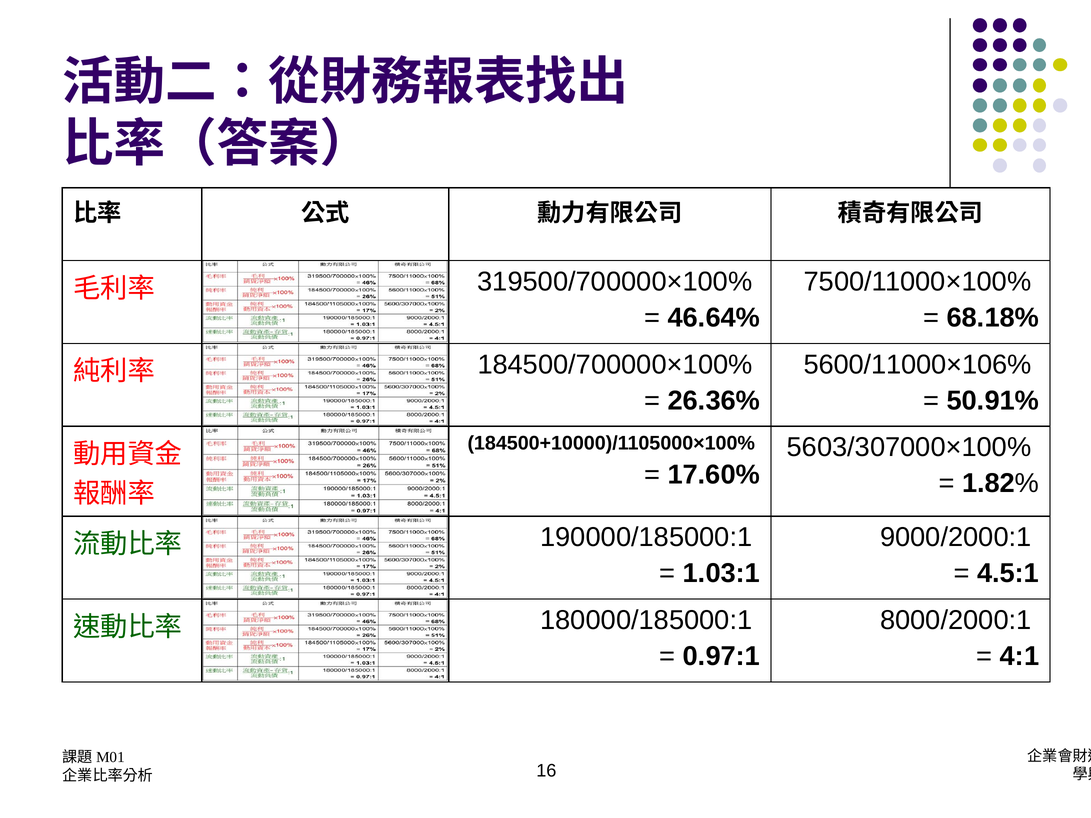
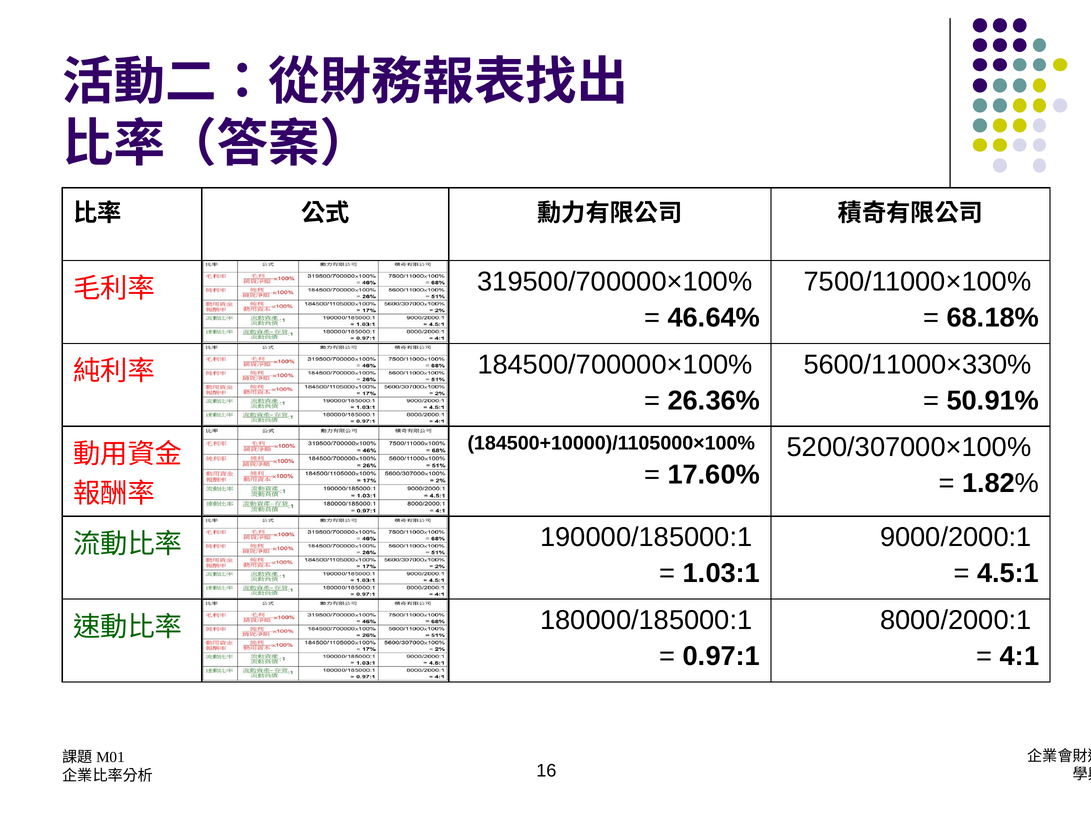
5600/11000×106%: 5600/11000×106% -> 5600/11000×330%
5603/307000×100%: 5603/307000×100% -> 5200/307000×100%
